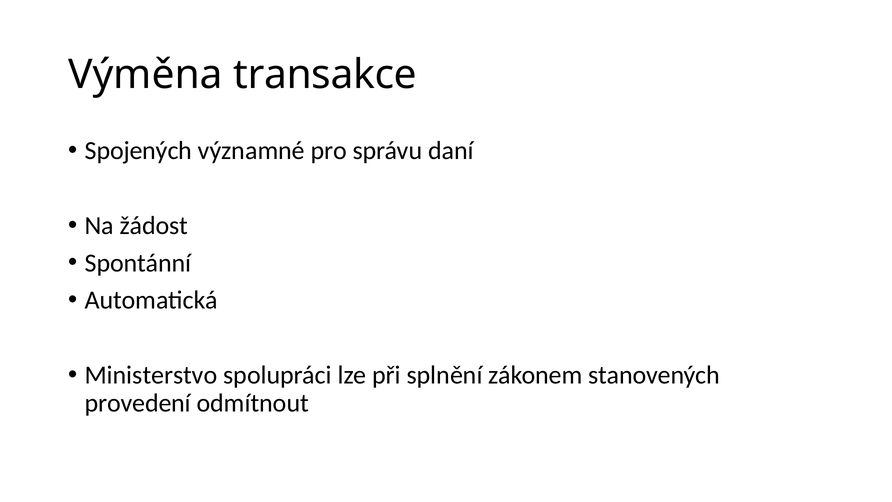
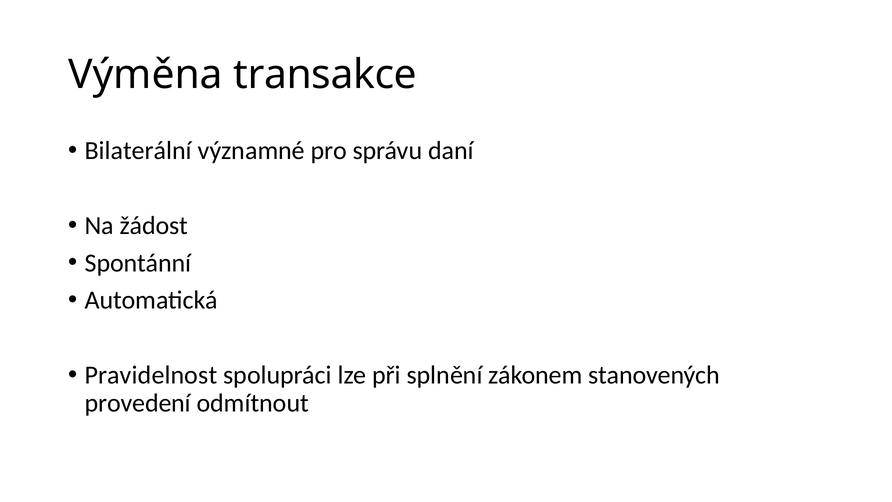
Spojených: Spojených -> Bilaterální
Ministerstvo: Ministerstvo -> Pravidelnost
